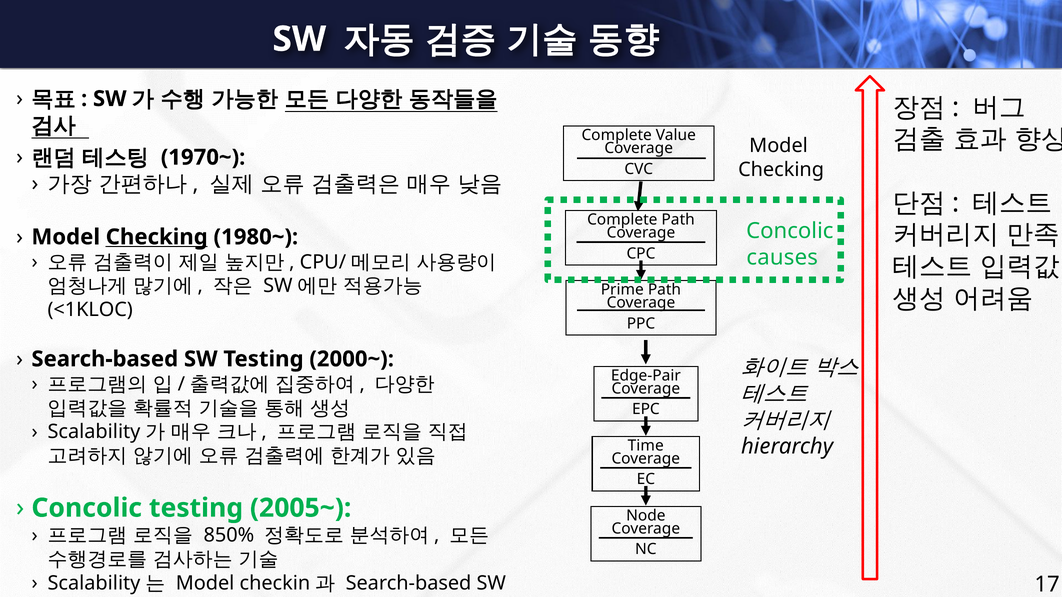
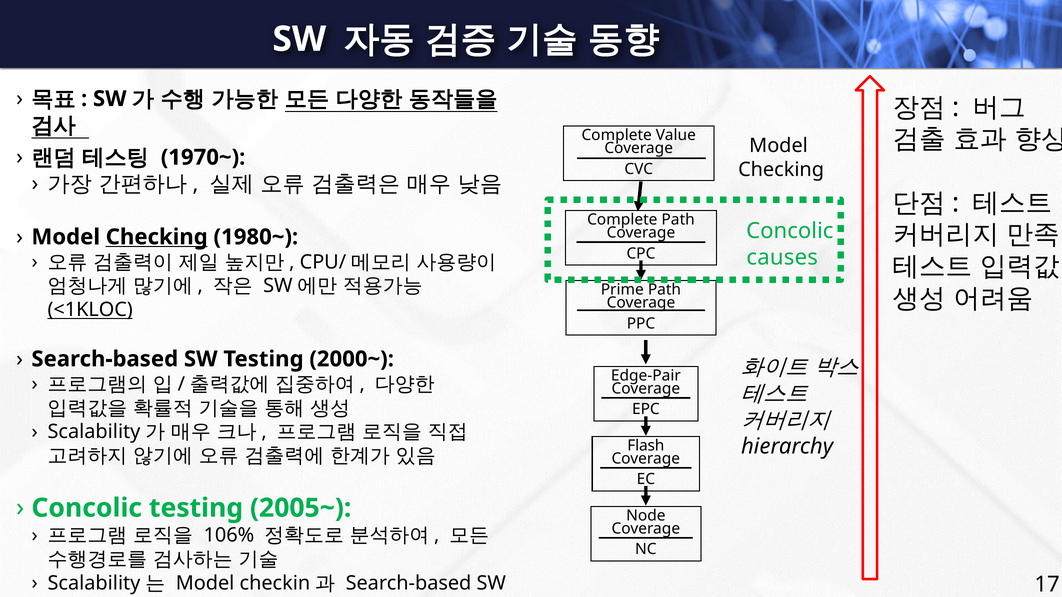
<1KLOC underline: none -> present
Time: Time -> Flash
850%: 850% -> 106%
